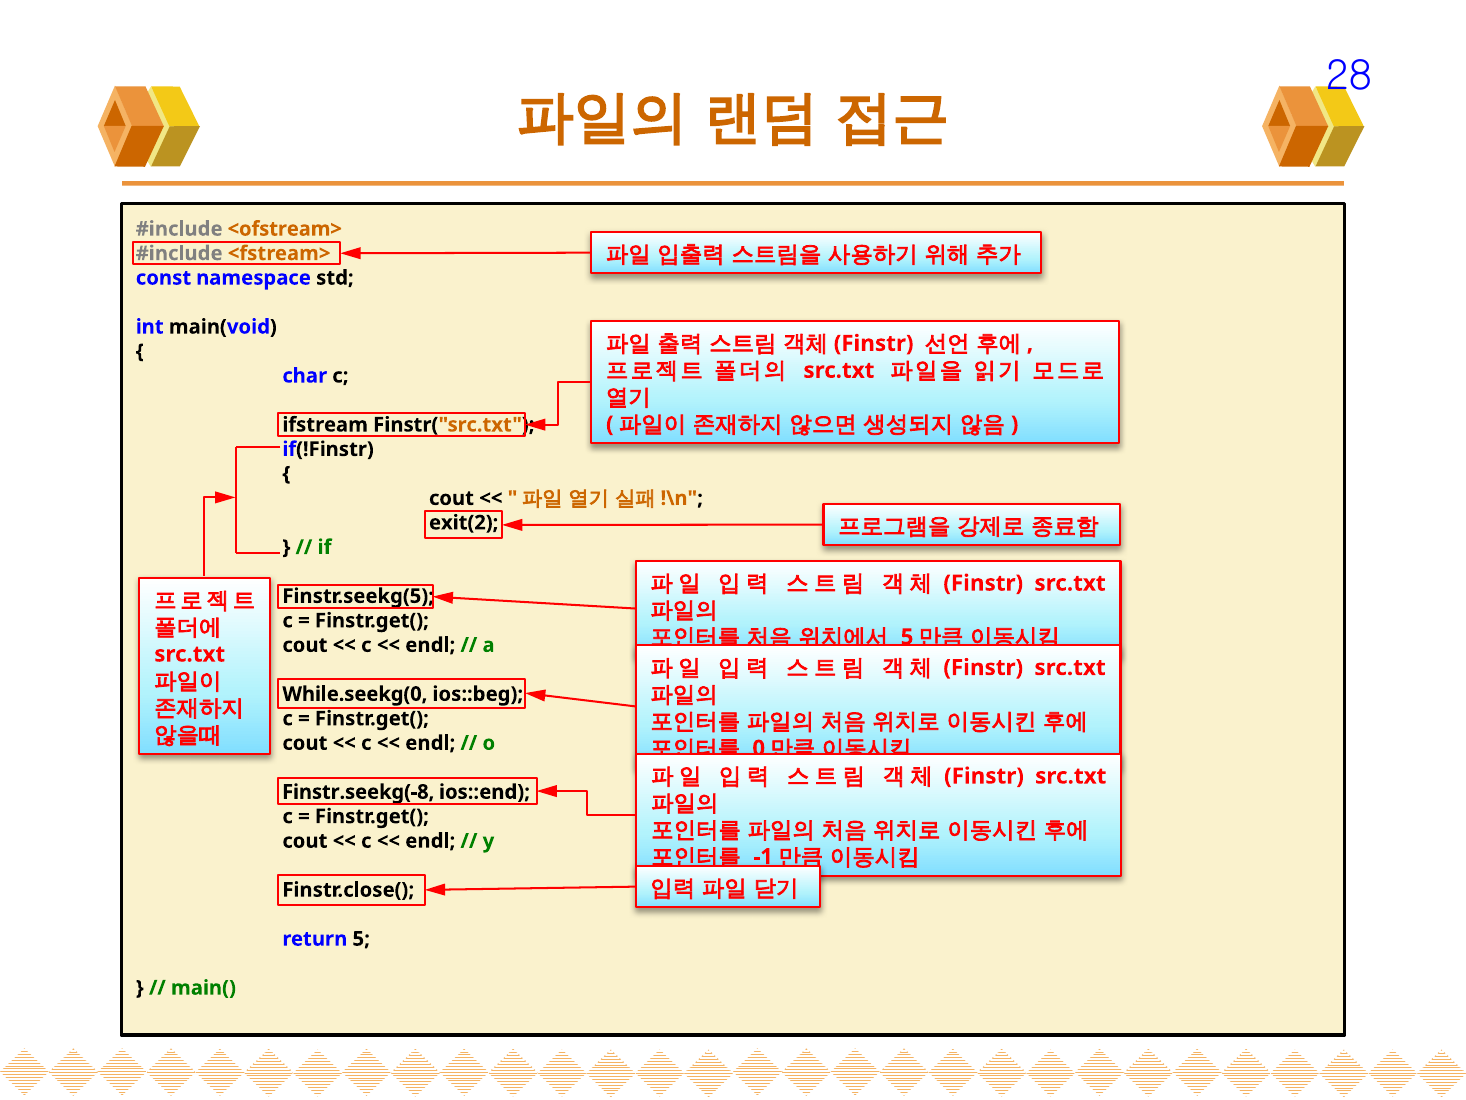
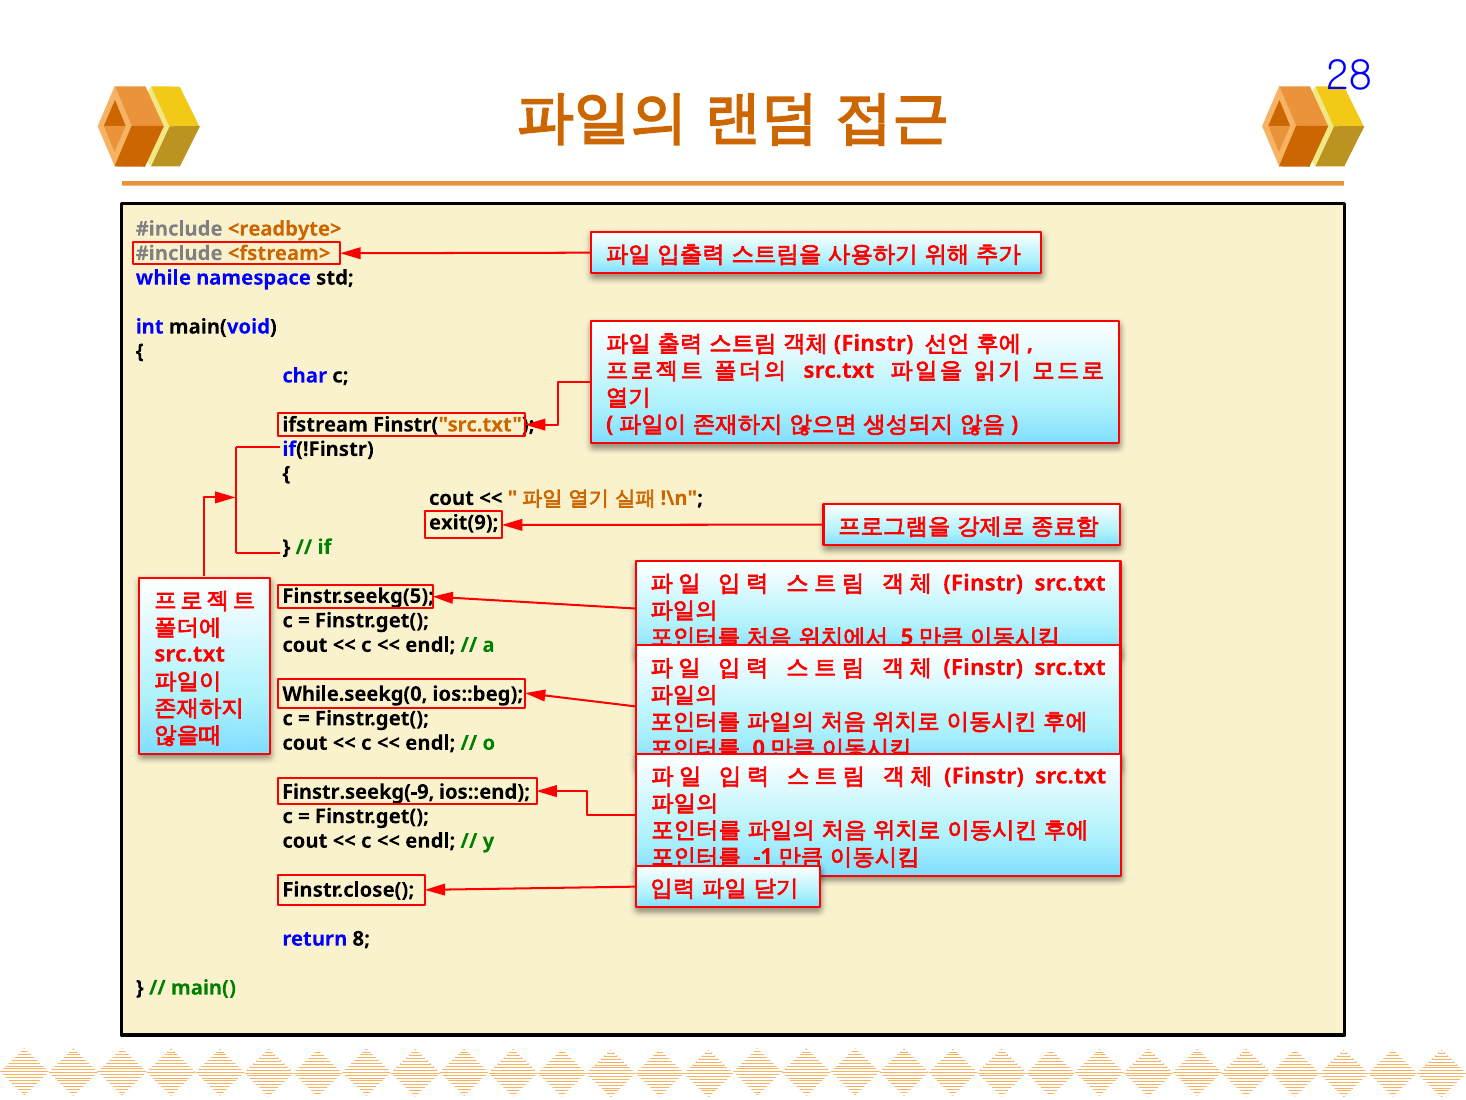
<ofstream>: <ofstream> -> <readbyte>
const: const -> while
exit(2: exit(2 -> exit(9
Finstr.seekg(-8: Finstr.seekg(-8 -> Finstr.seekg(-9
return 5: 5 -> 8
